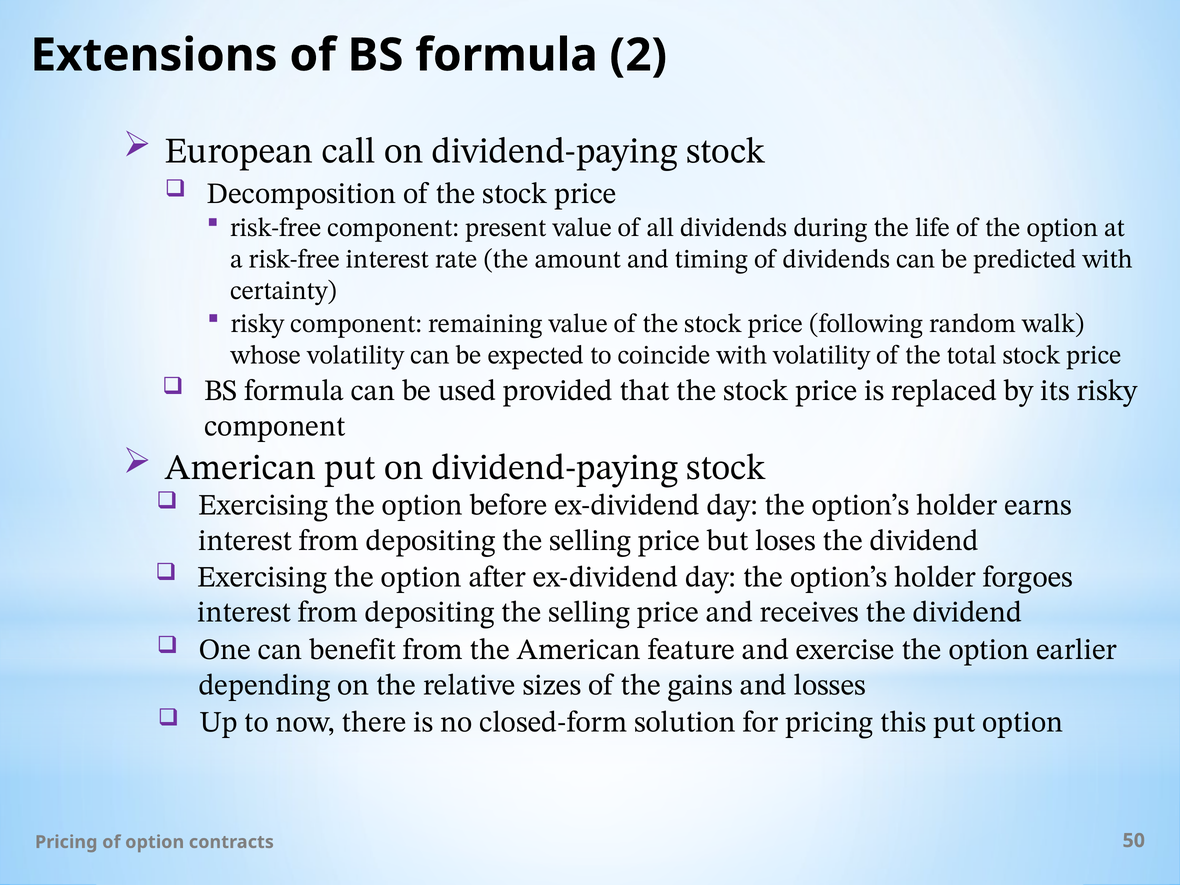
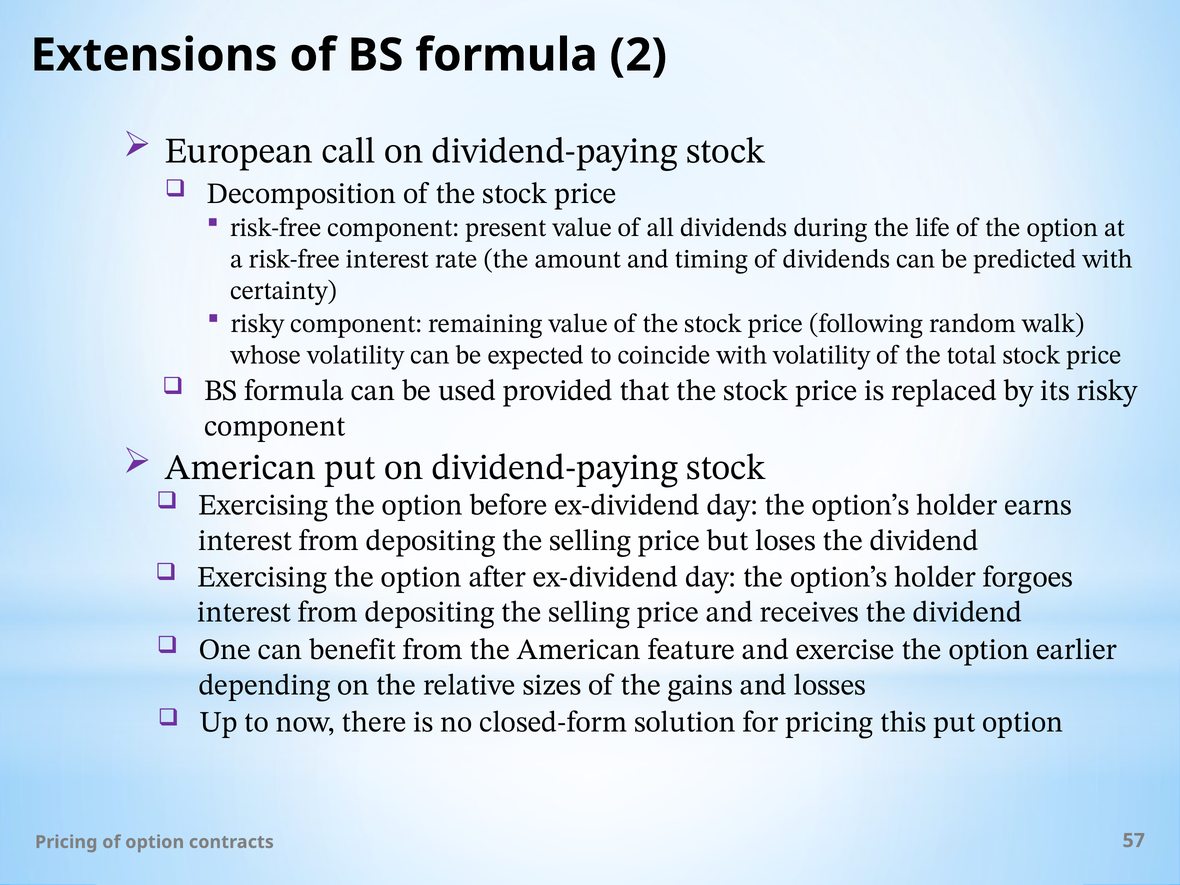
50: 50 -> 57
